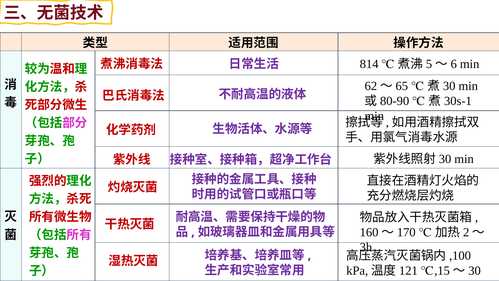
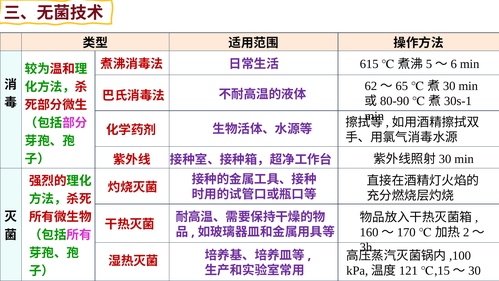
814: 814 -> 615
